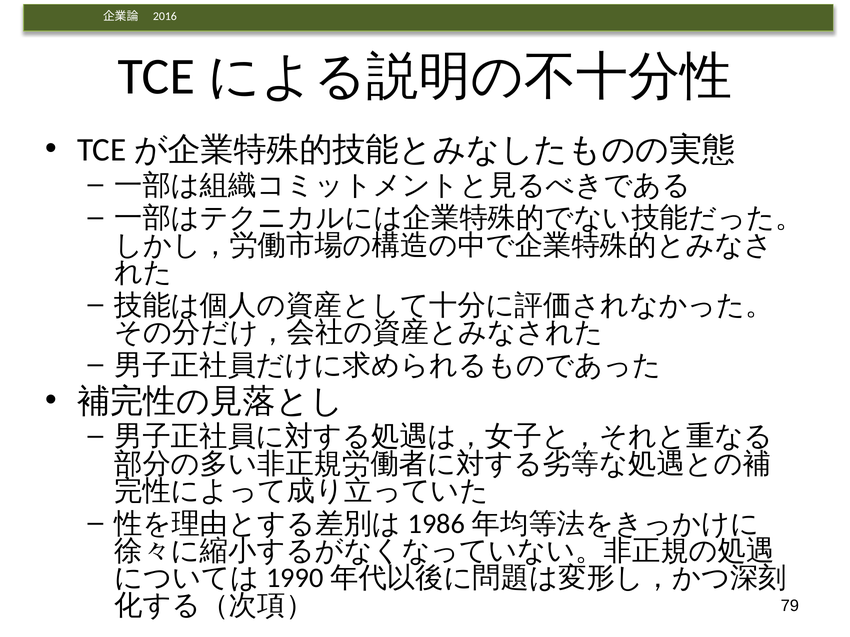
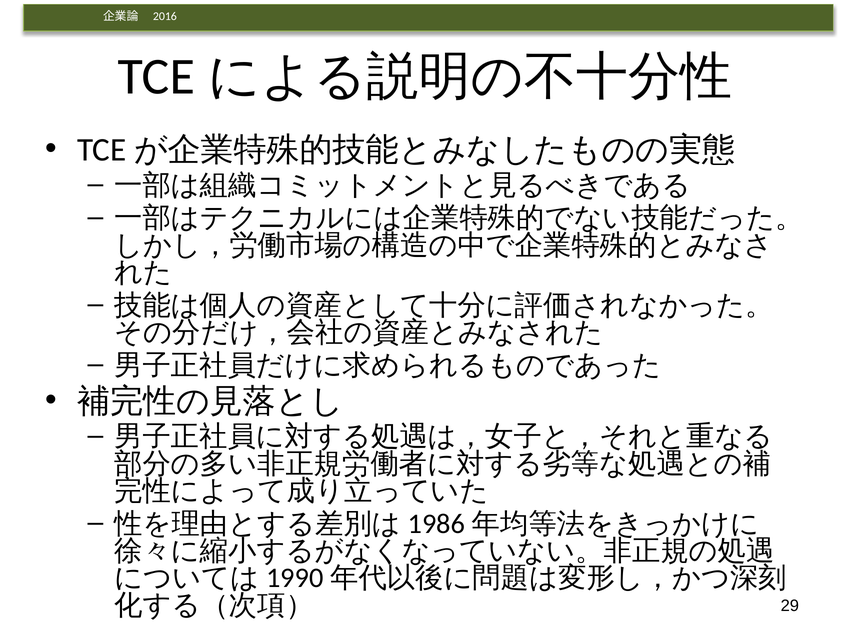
79: 79 -> 29
